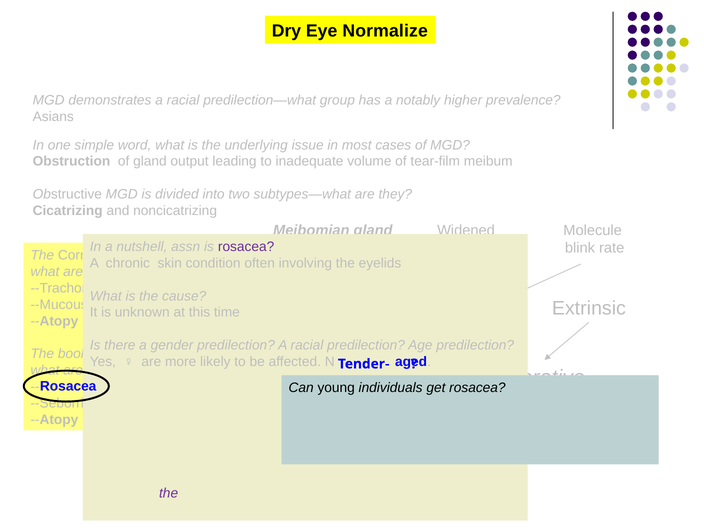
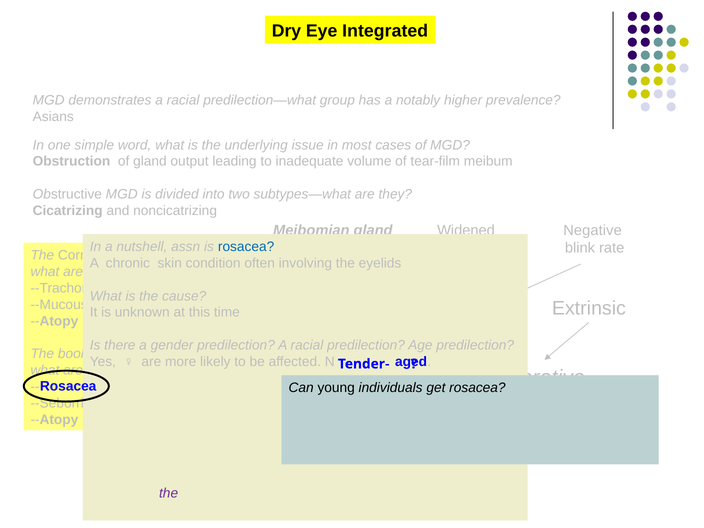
Normalize: Normalize -> Integrated
Molecule: Molecule -> Negative
rosacea at (246, 247) colour: purple -> blue
